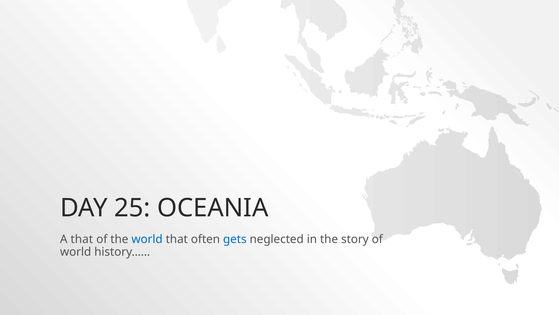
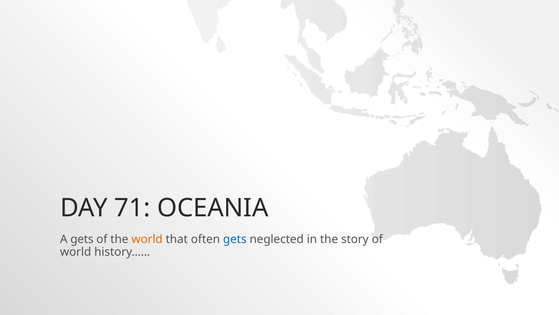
25: 25 -> 71
A that: that -> gets
world at (147, 239) colour: blue -> orange
